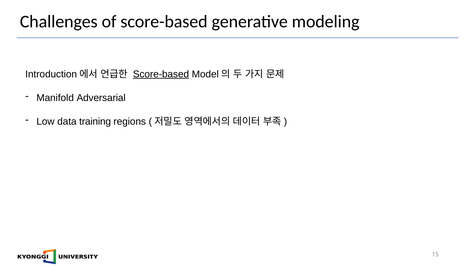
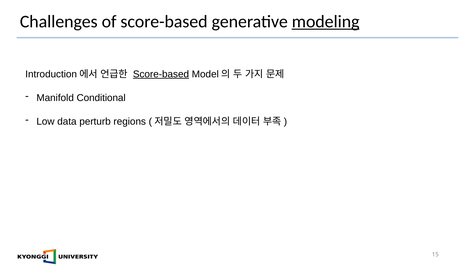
modeling underline: none -> present
Adversarial: Adversarial -> Conditional
training: training -> perturb
